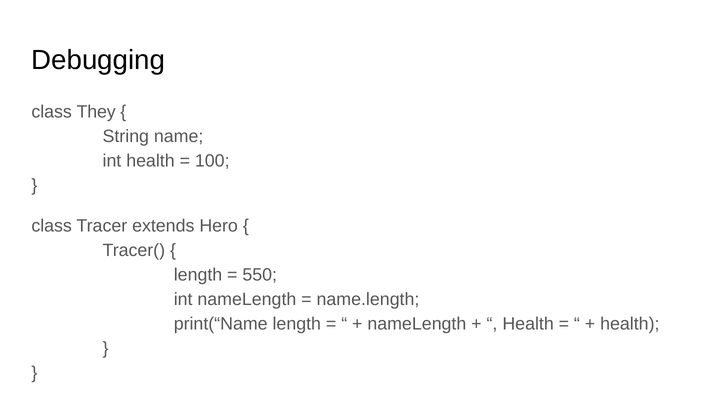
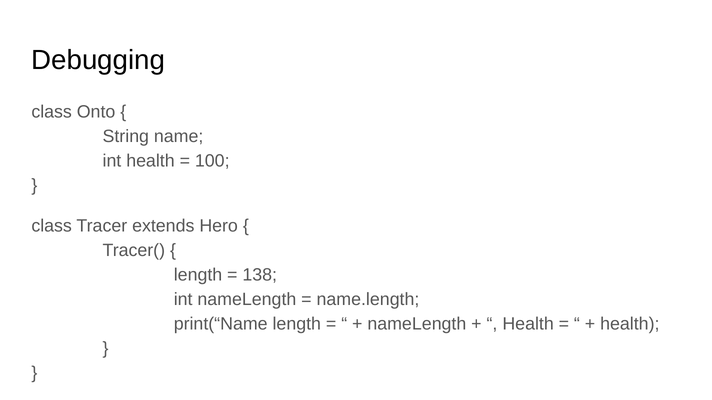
They: They -> Onto
550: 550 -> 138
